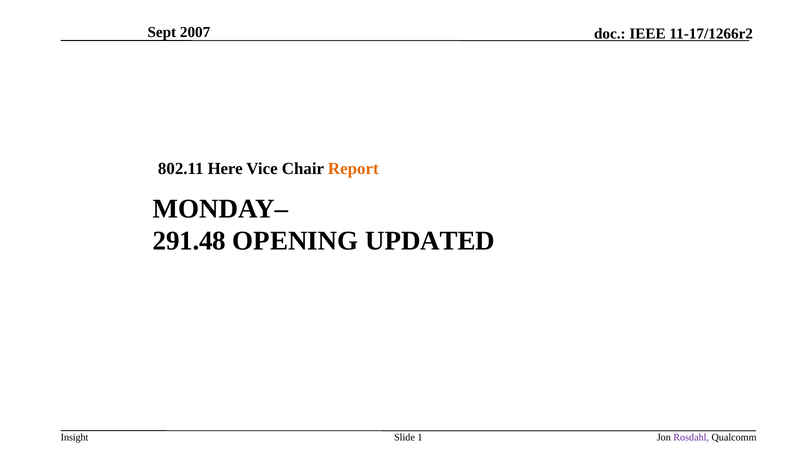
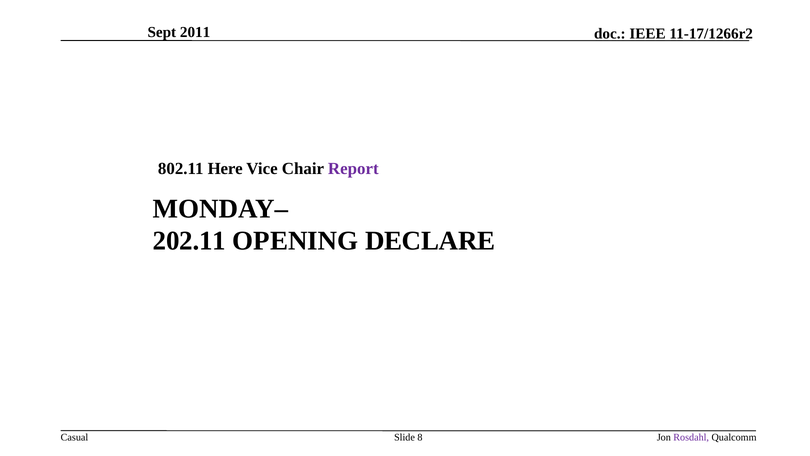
2007: 2007 -> 2011
Report colour: orange -> purple
291.48: 291.48 -> 202.11
UPDATED: UPDATED -> DECLARE
Insight: Insight -> Casual
1: 1 -> 8
